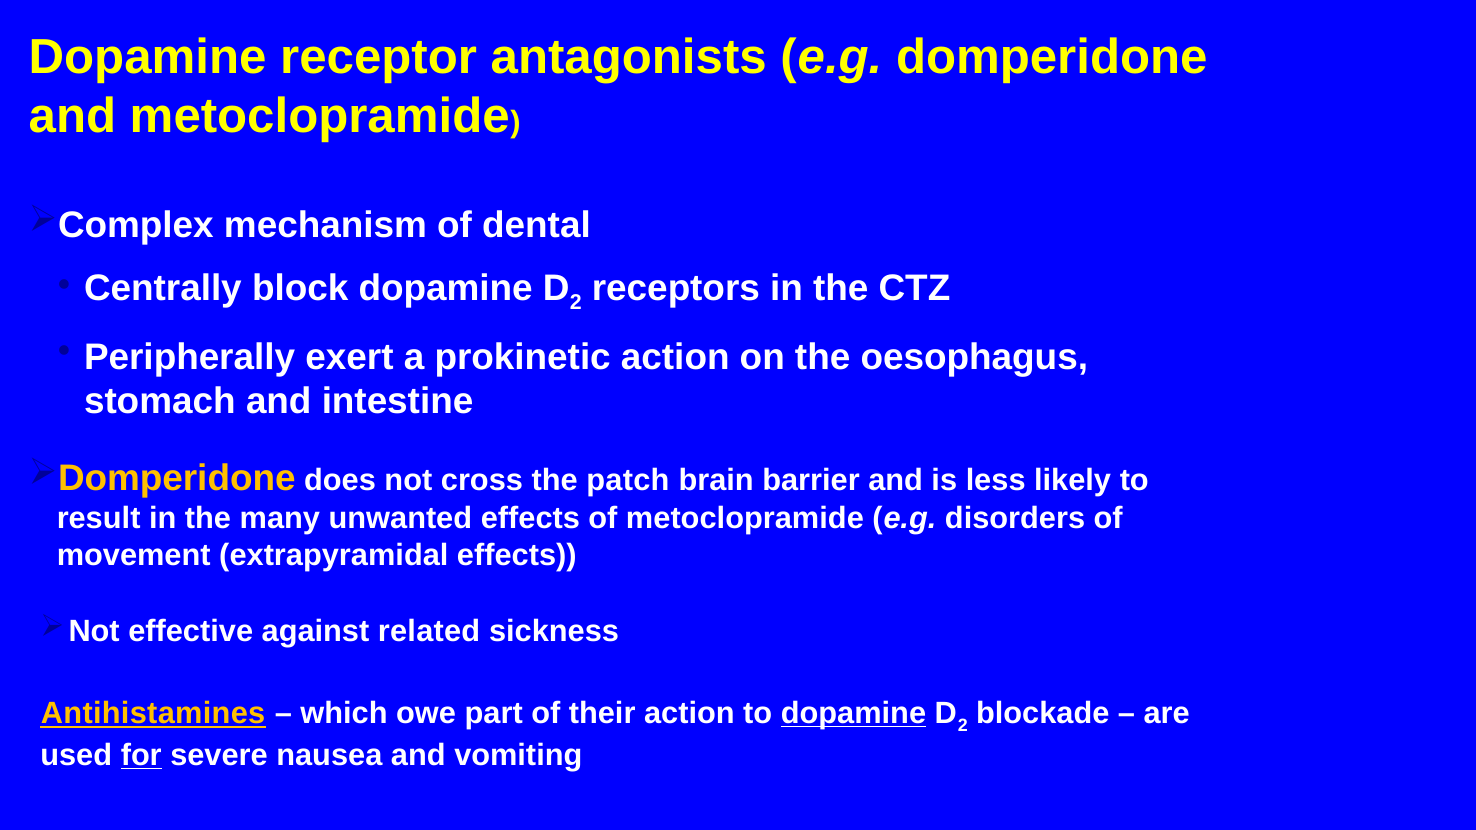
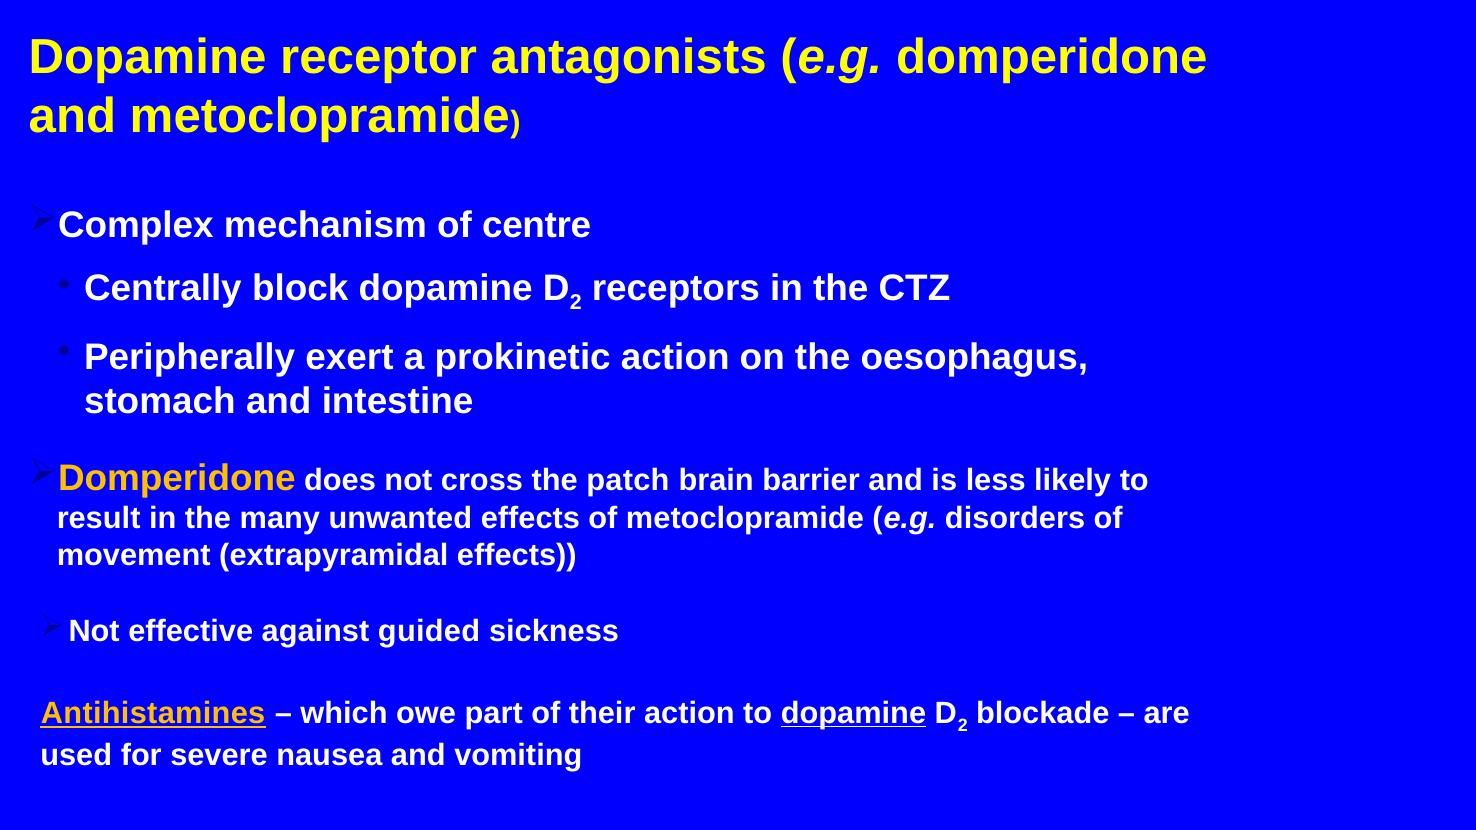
dental: dental -> centre
related: related -> guided
for underline: present -> none
